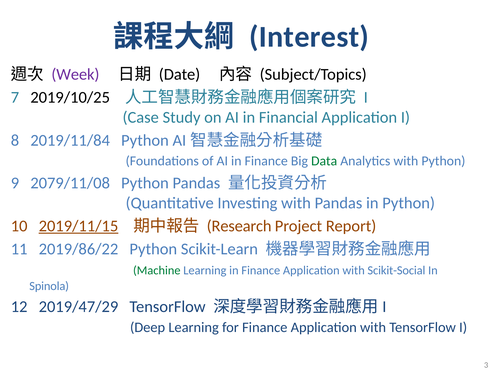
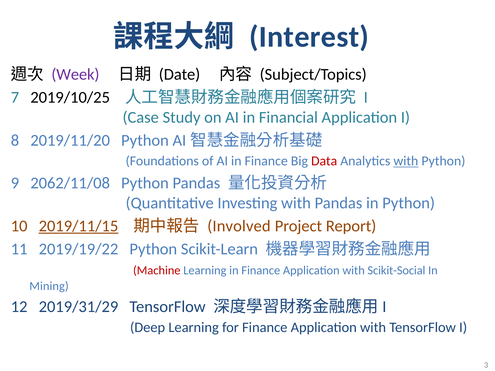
2019/11/84: 2019/11/84 -> 2019/11/20
Data colour: green -> red
with at (406, 161) underline: none -> present
2079/11/08: 2079/11/08 -> 2062/11/08
Research: Research -> Involved
2019/86/22: 2019/86/22 -> 2019/19/22
Machine colour: green -> red
Spinola: Spinola -> Mining
2019/47/29: 2019/47/29 -> 2019/31/29
